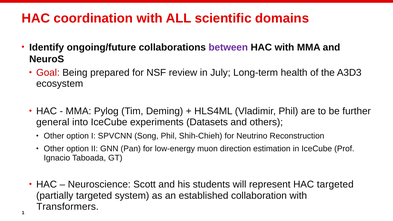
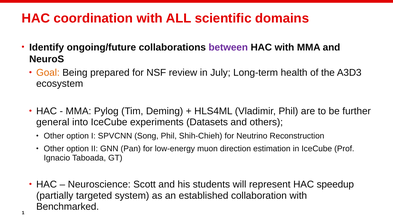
Goal colour: red -> orange
HAC targeted: targeted -> speedup
Transformers: Transformers -> Benchmarked
